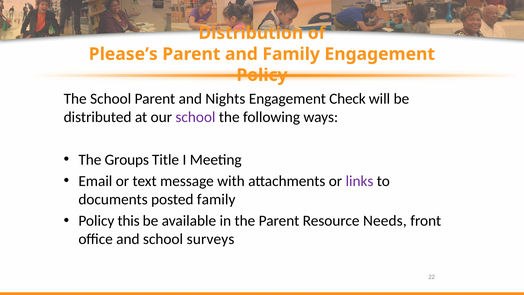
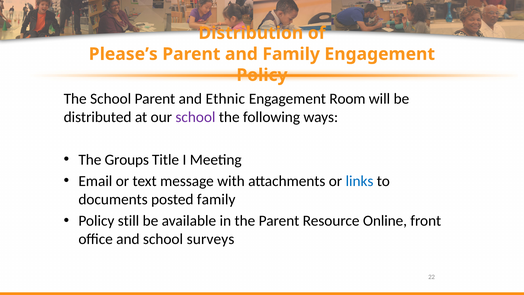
Nights: Nights -> Ethnic
Check: Check -> Room
links colour: purple -> blue
this: this -> still
Needs: Needs -> Online
